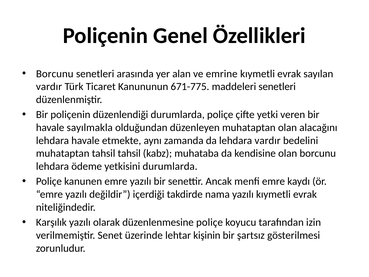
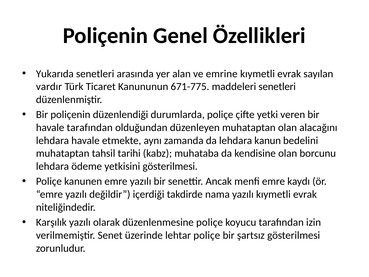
Borcunu at (55, 74): Borcunu -> Yukarıda
havale sayılmakla: sayılmakla -> tarafından
lehdara vardır: vardır -> kanun
tahsil tahsil: tahsil -> tarihi
yetkisini durumlarda: durumlarda -> gösterilmesi
lehtar kişinin: kişinin -> poliçe
